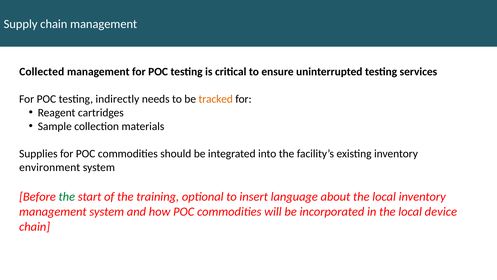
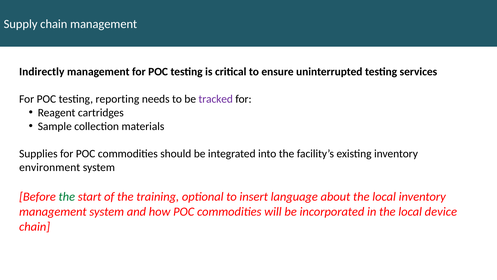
Collected: Collected -> Indirectly
indirectly: indirectly -> reporting
tracked colour: orange -> purple
